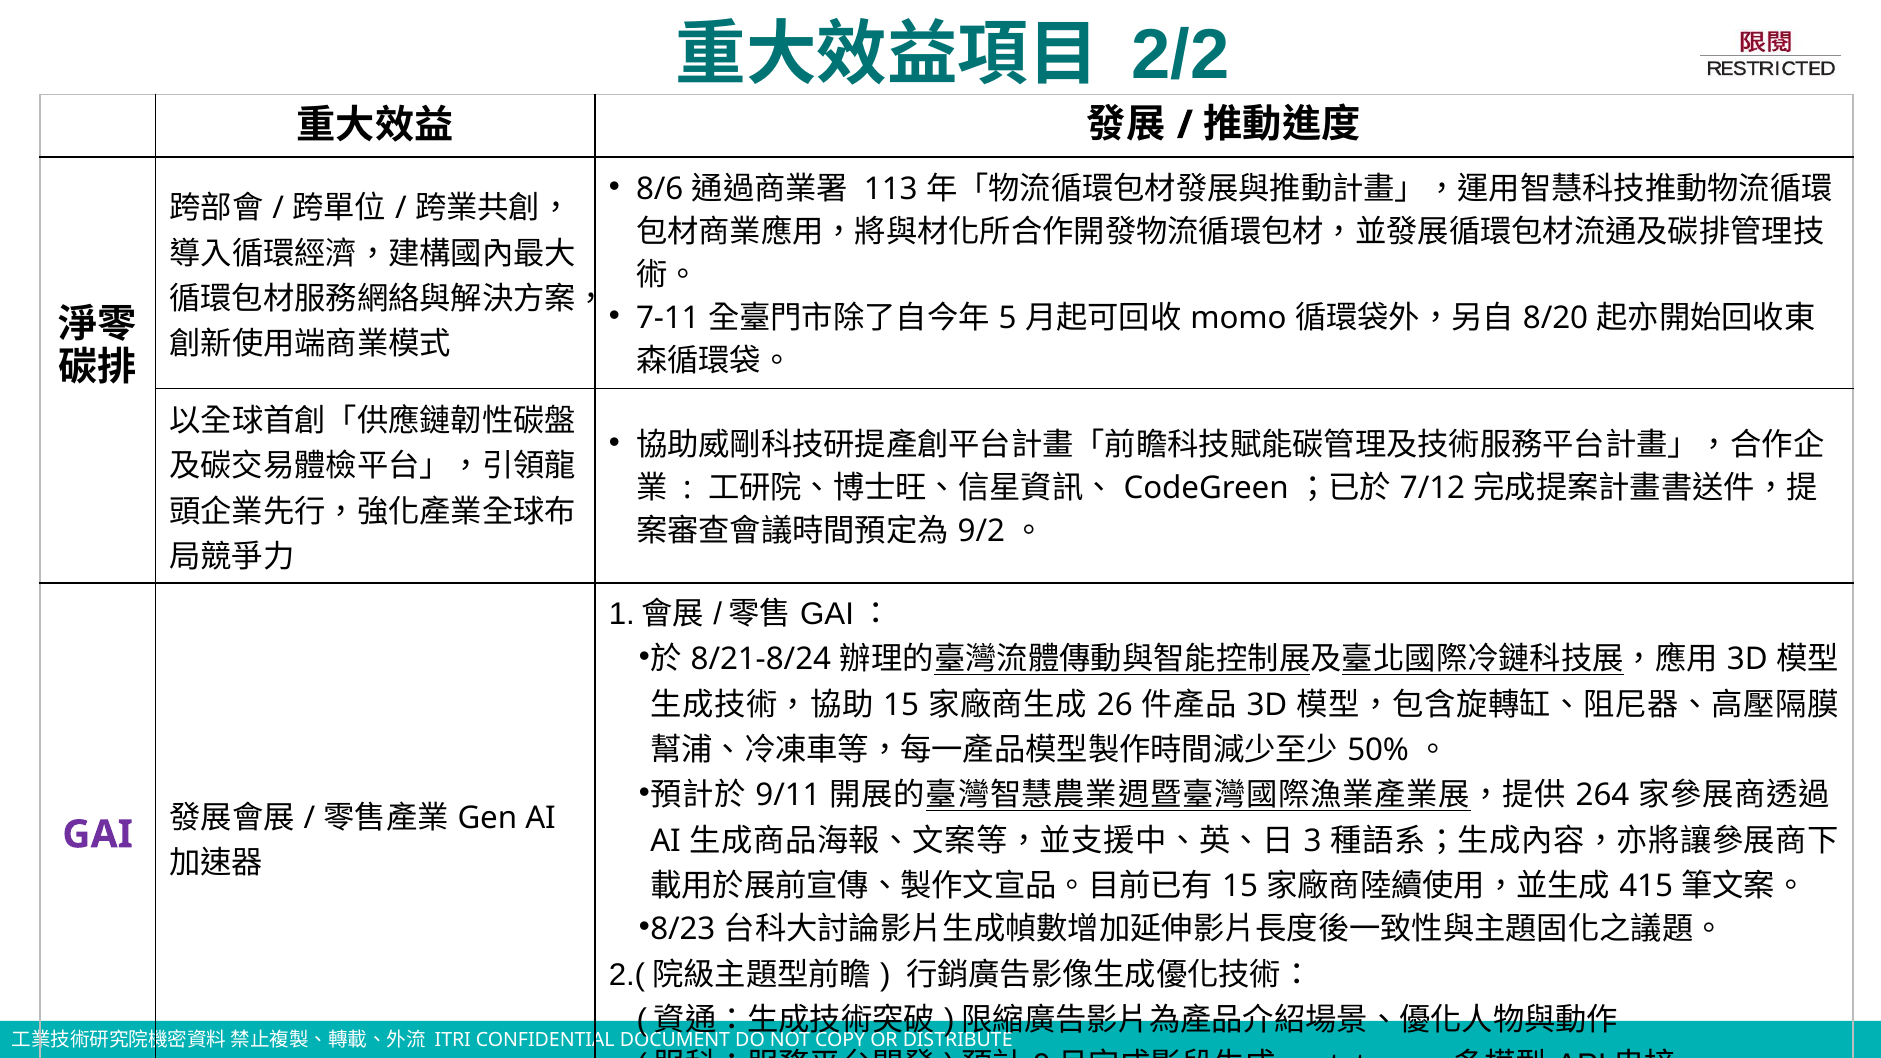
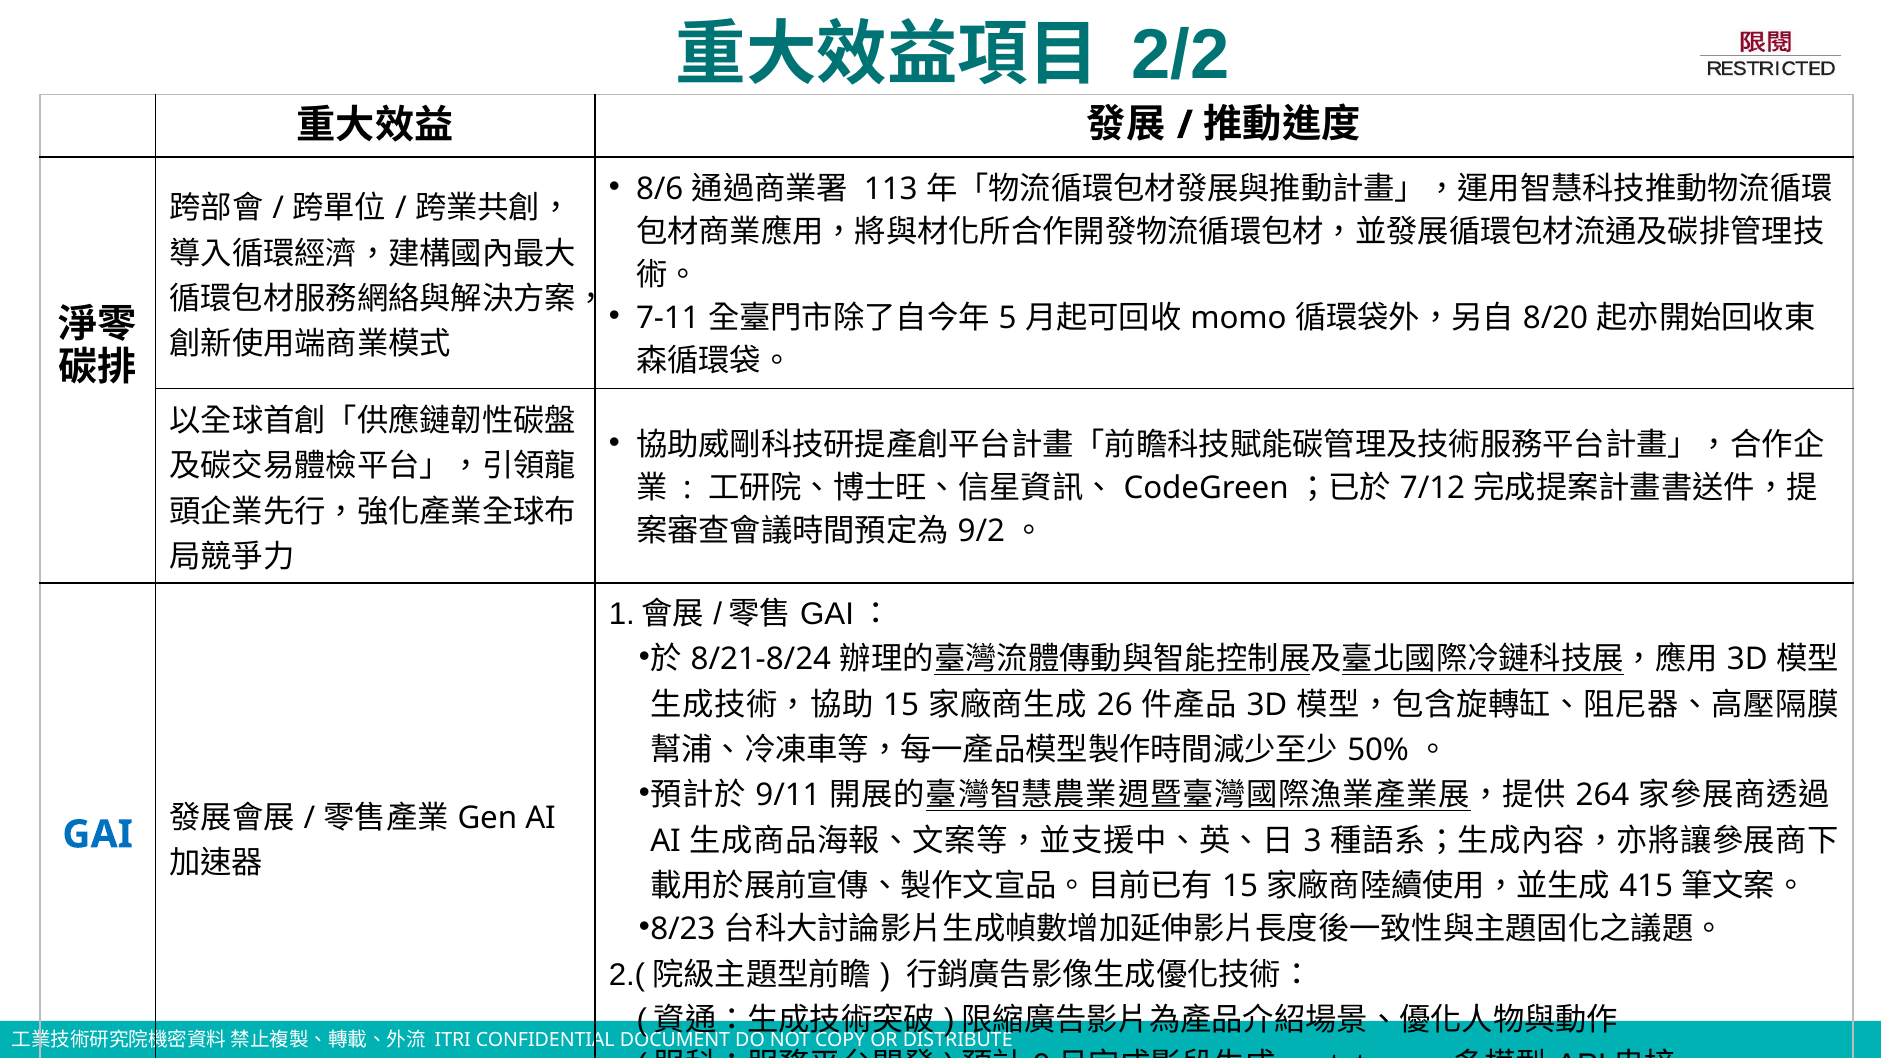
GAI colour: purple -> blue
